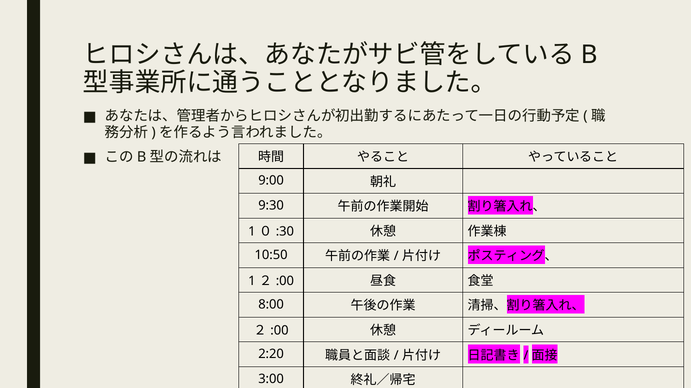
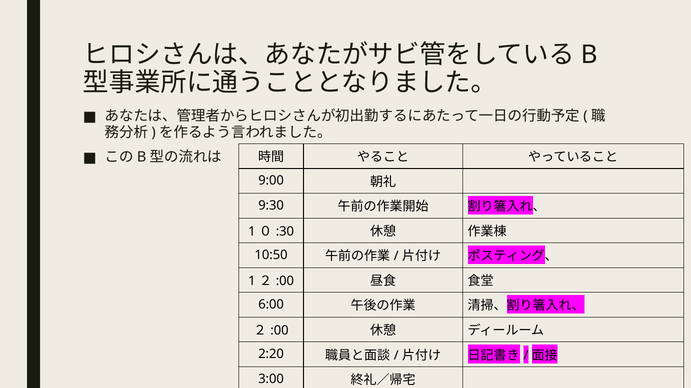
8:00: 8:00 -> 6:00
